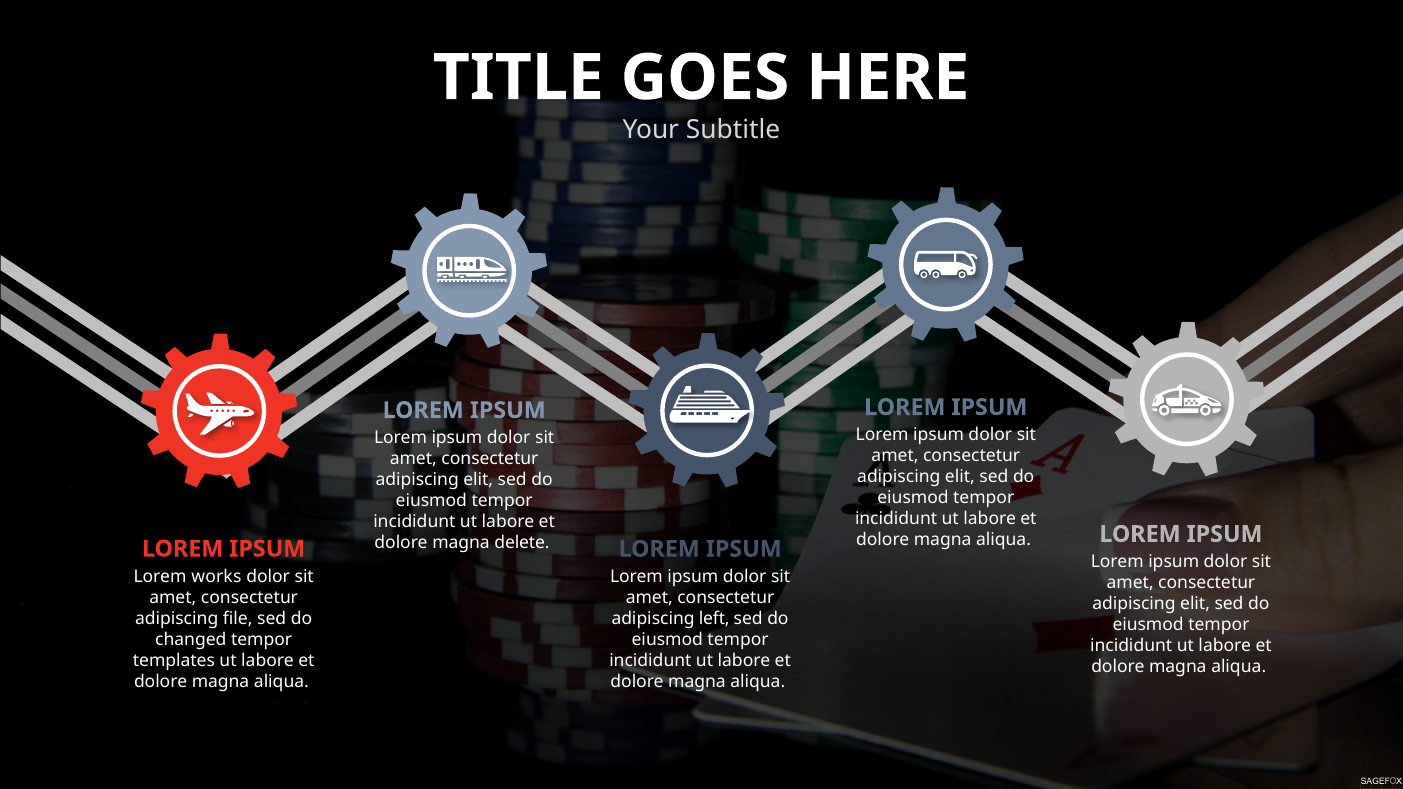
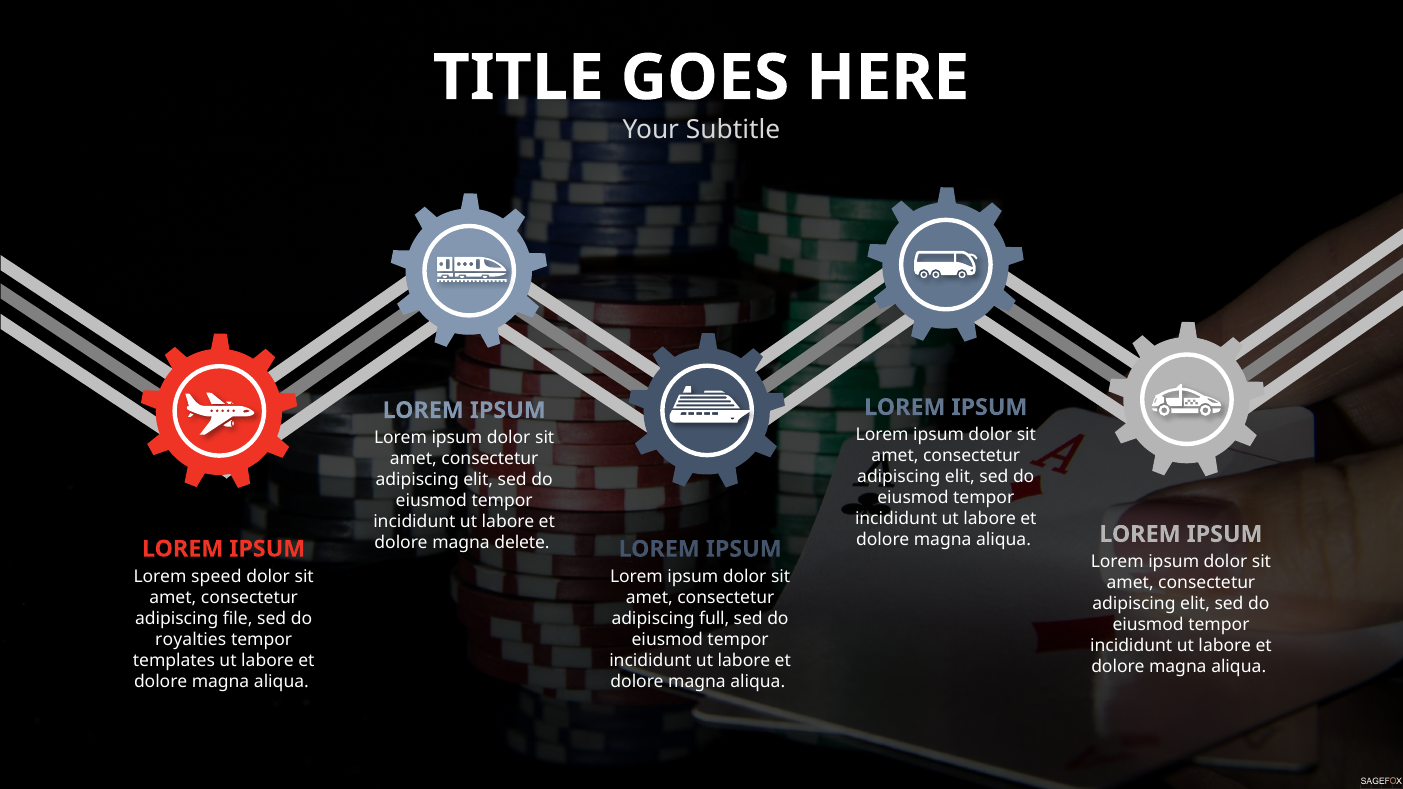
works: works -> speed
left: left -> full
changed: changed -> royalties
